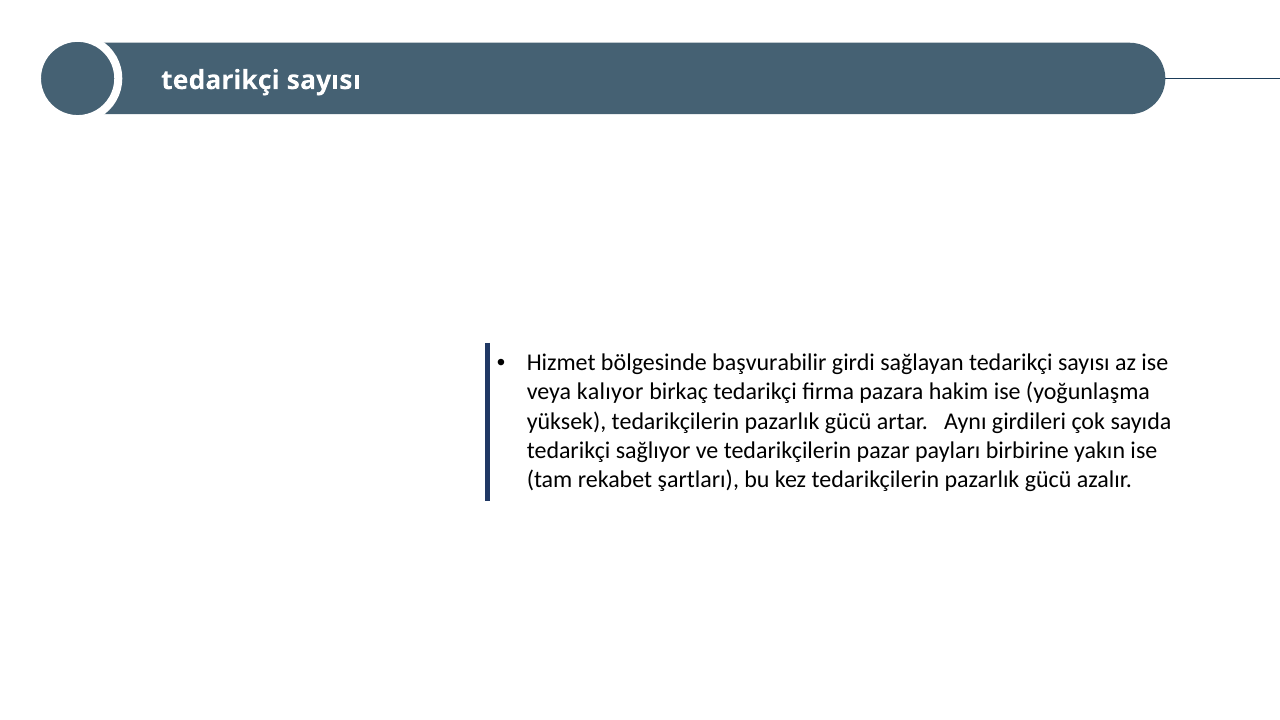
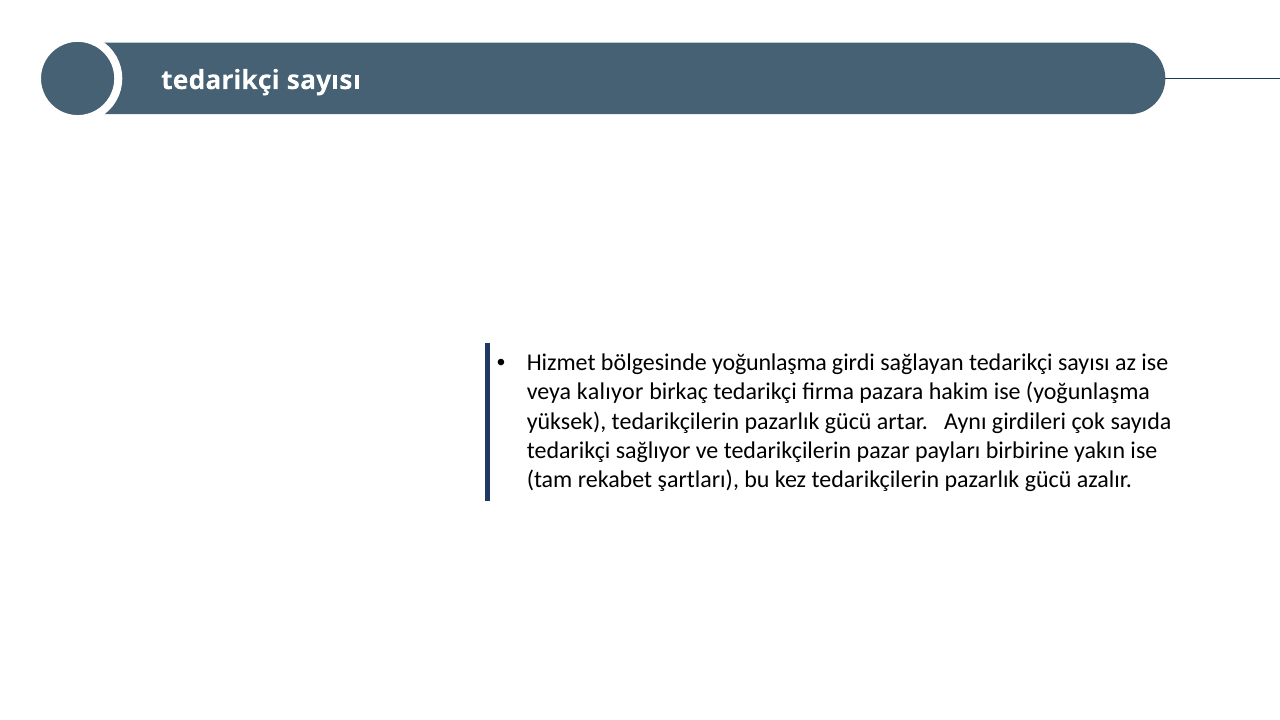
bölgesinde başvurabilir: başvurabilir -> yoğunlaşma
